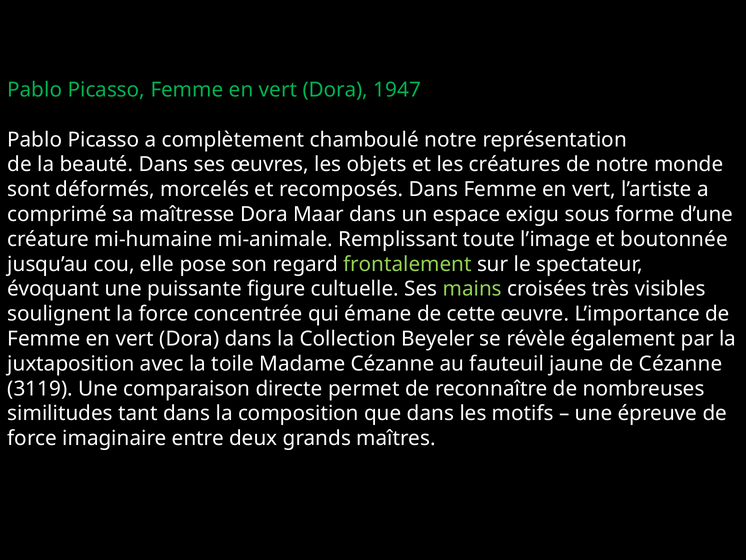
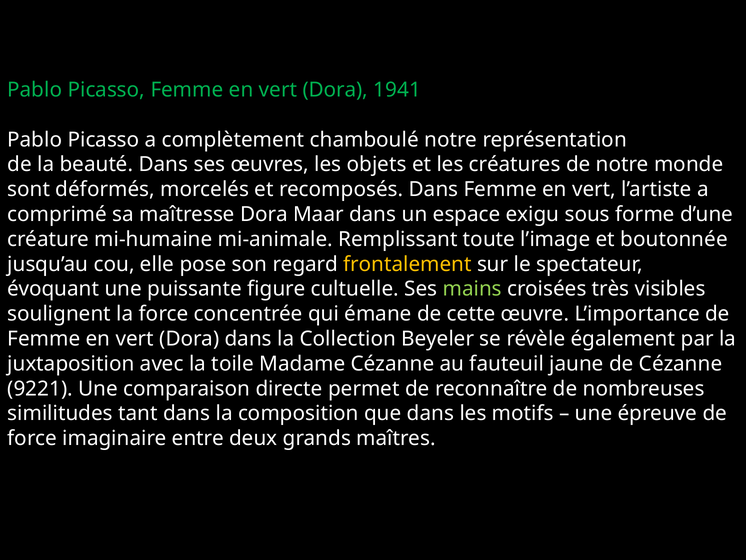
1947: 1947 -> 1941
frontalement colour: light green -> yellow
3119: 3119 -> 9221
